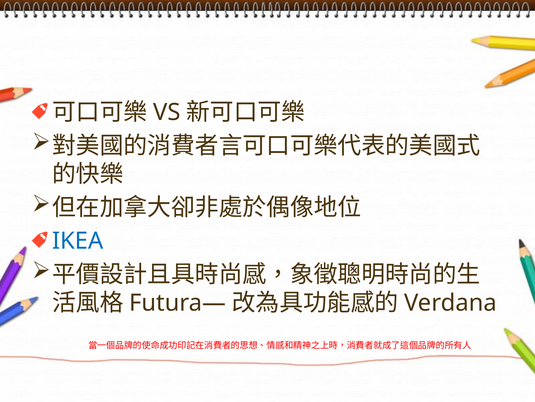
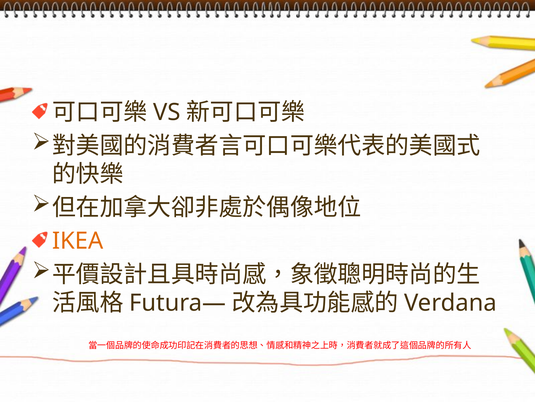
IKEA colour: blue -> orange
